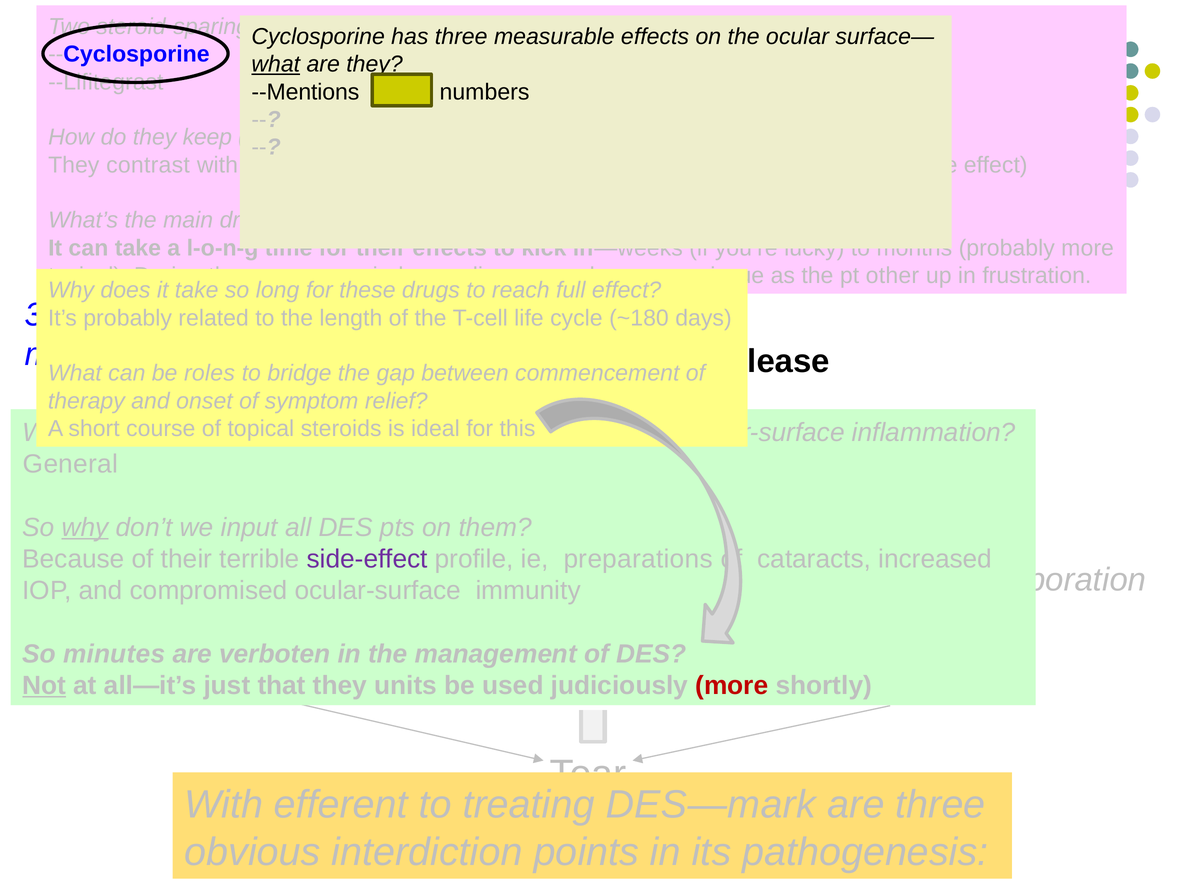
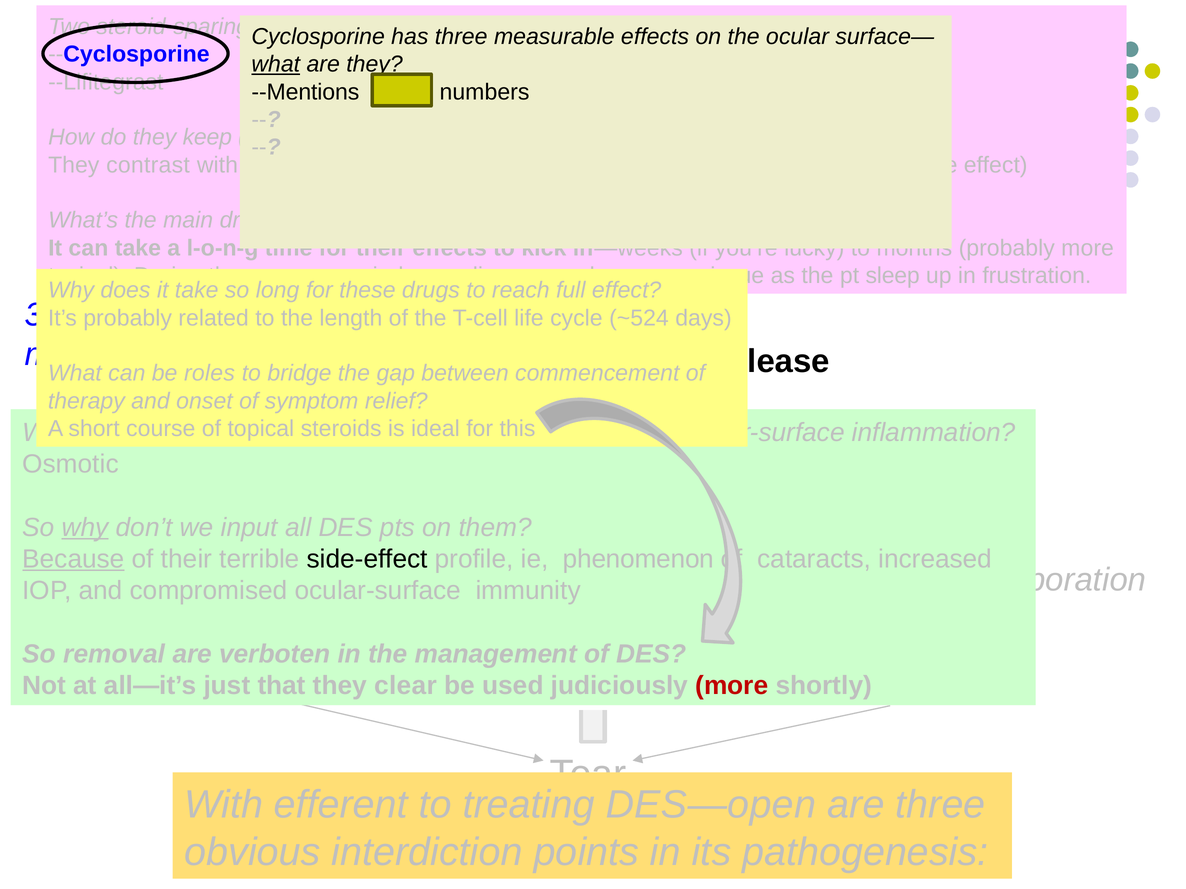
pt other: other -> sleep
~180: ~180 -> ~524
General: General -> Osmotic
Because underline: none -> present
side-effect colour: purple -> black
preparations: preparations -> phenomenon
minutes: minutes -> removal
Not underline: present -> none
units: units -> clear
DES—mark: DES—mark -> DES—open
